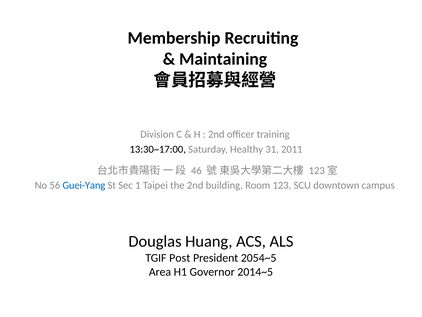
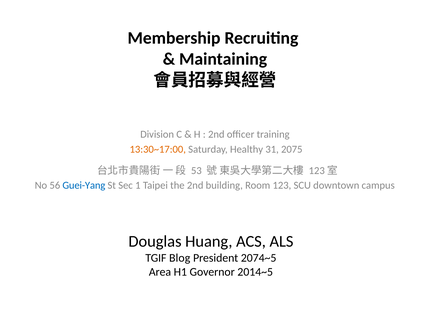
13:30~17:00 colour: black -> orange
2011: 2011 -> 2075
46: 46 -> 53
Post: Post -> Blog
2054~5: 2054~5 -> 2074~5
